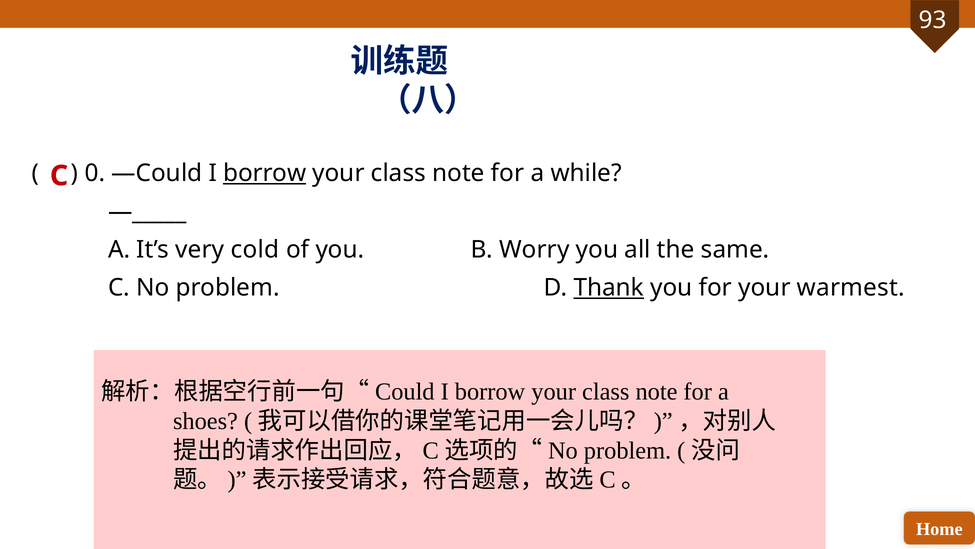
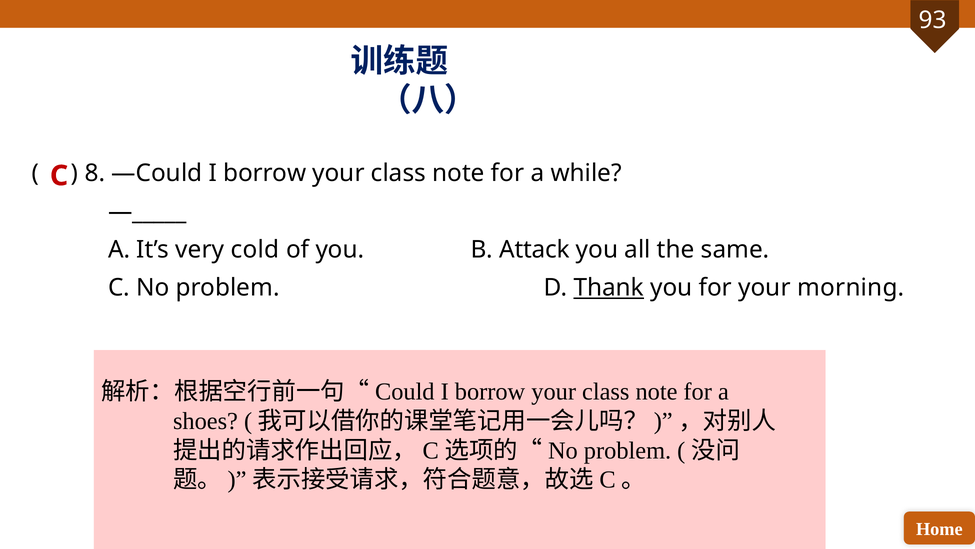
0: 0 -> 8
borrow at (265, 173) underline: present -> none
Worry: Worry -> Attack
warmest: warmest -> morning
